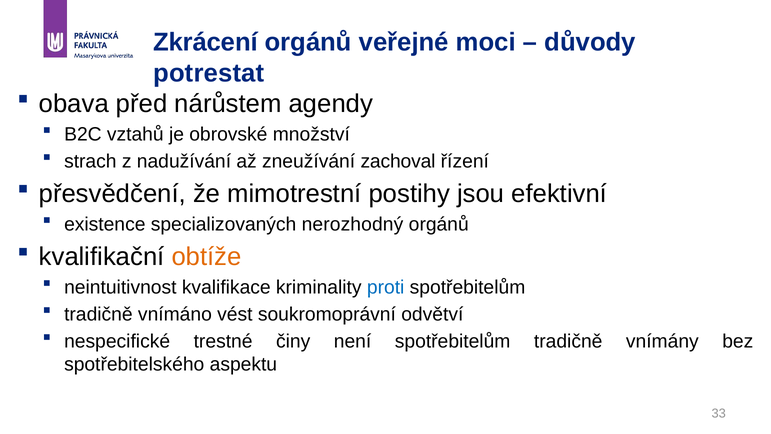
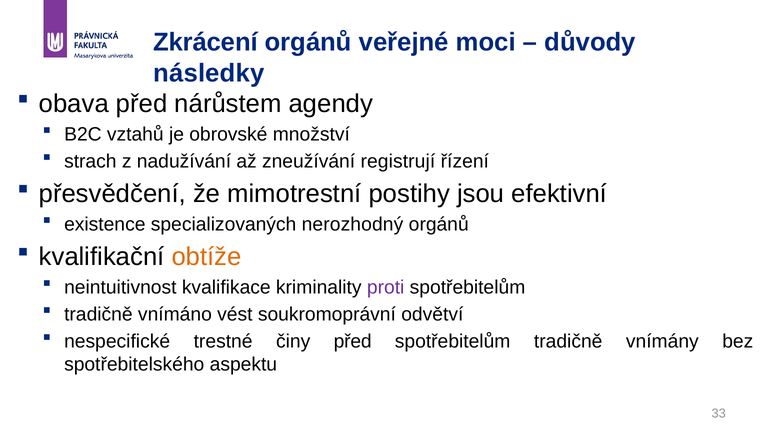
potrestat: potrestat -> následky
zachoval: zachoval -> registrují
proti colour: blue -> purple
činy není: není -> před
